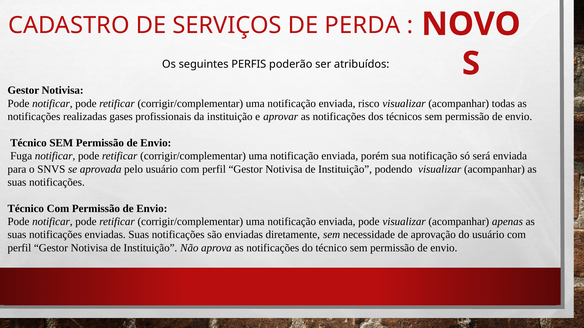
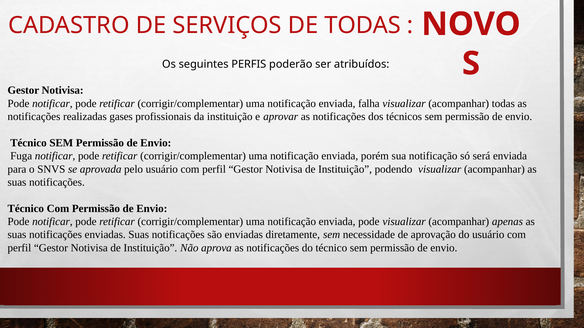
DE PERDA: PERDA -> TODAS
risco: risco -> falha
